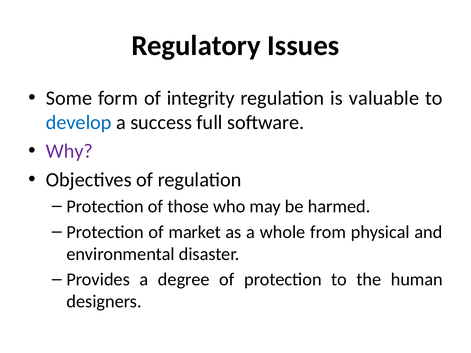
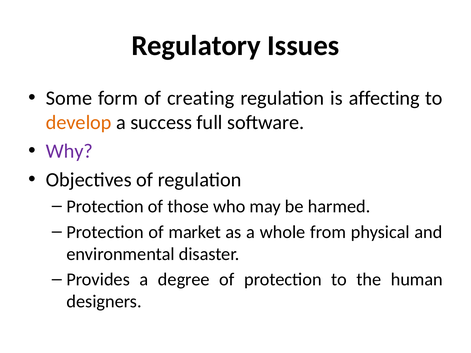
integrity: integrity -> creating
valuable: valuable -> affecting
develop colour: blue -> orange
